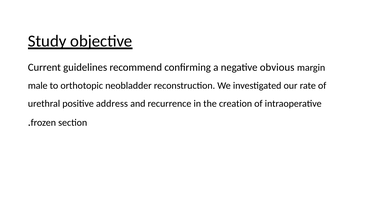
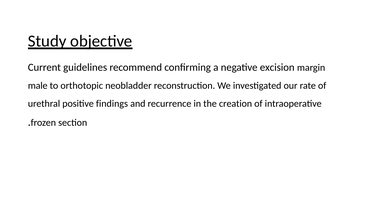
obvious: obvious -> excision
address: address -> findings
